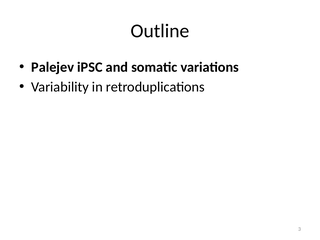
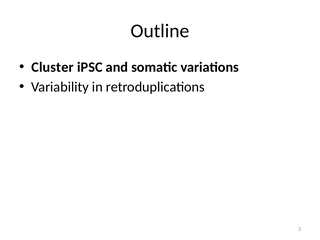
Palejev: Palejev -> Cluster
